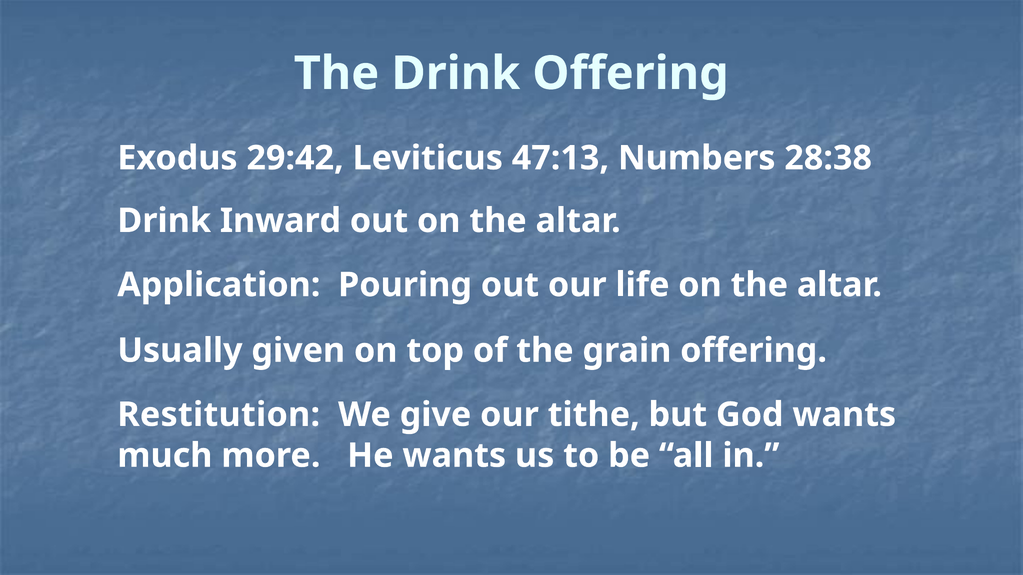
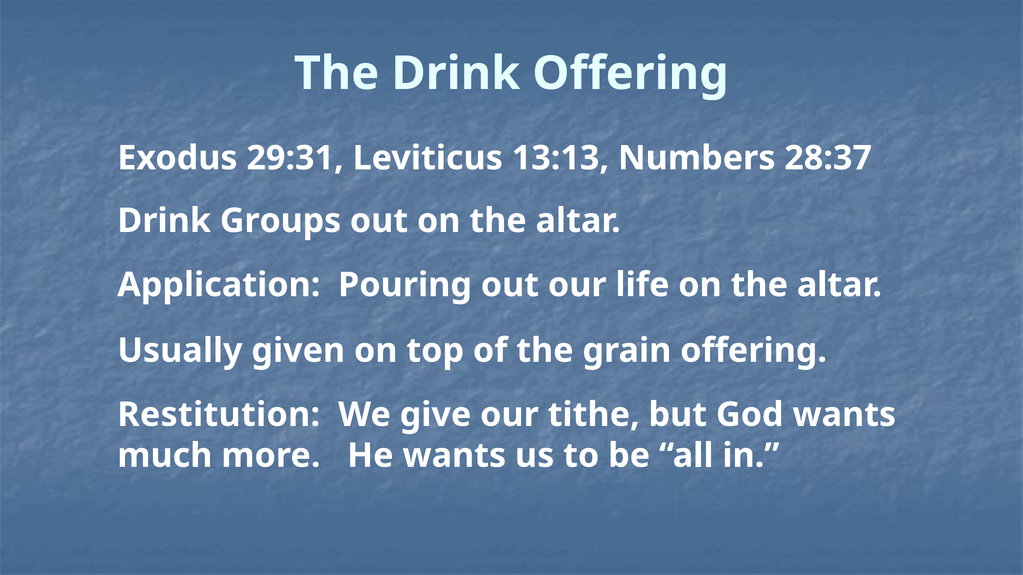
29:42: 29:42 -> 29:31
47:13: 47:13 -> 13:13
28:38: 28:38 -> 28:37
Inward: Inward -> Groups
